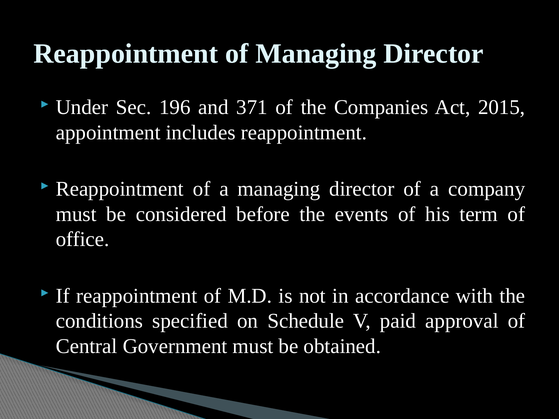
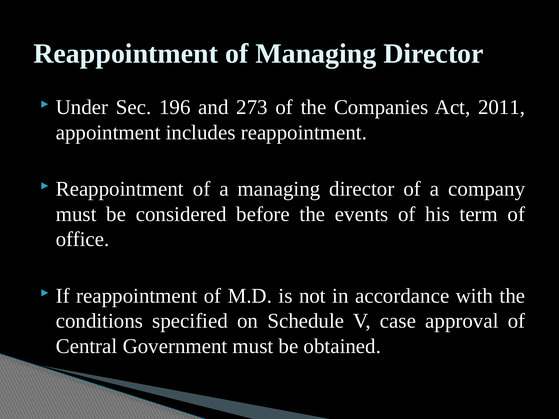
371: 371 -> 273
2015: 2015 -> 2011
paid: paid -> case
